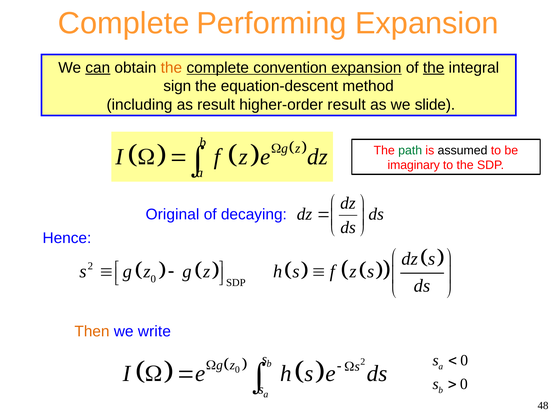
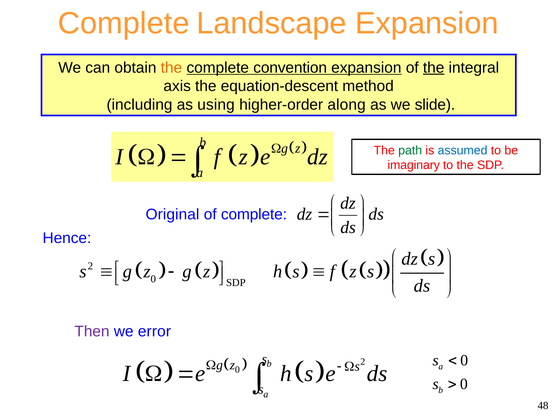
Performing: Performing -> Landscape
can underline: present -> none
sign: sign -> axis
as result: result -> using
higher-order result: result -> along
assumed colour: black -> blue
of decaying: decaying -> complete
Then colour: orange -> purple
write: write -> error
